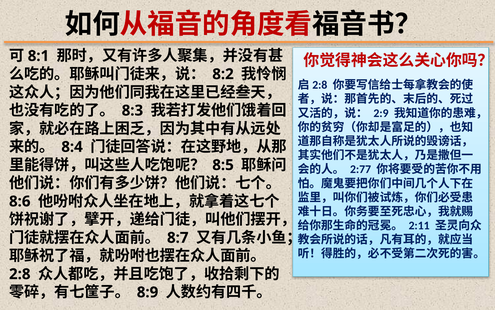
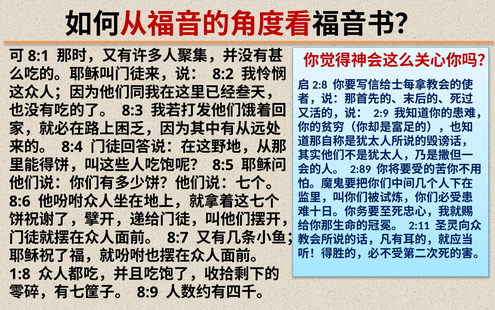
2:77: 2:77 -> 2:89
2:8: 2:8 -> 1:8
